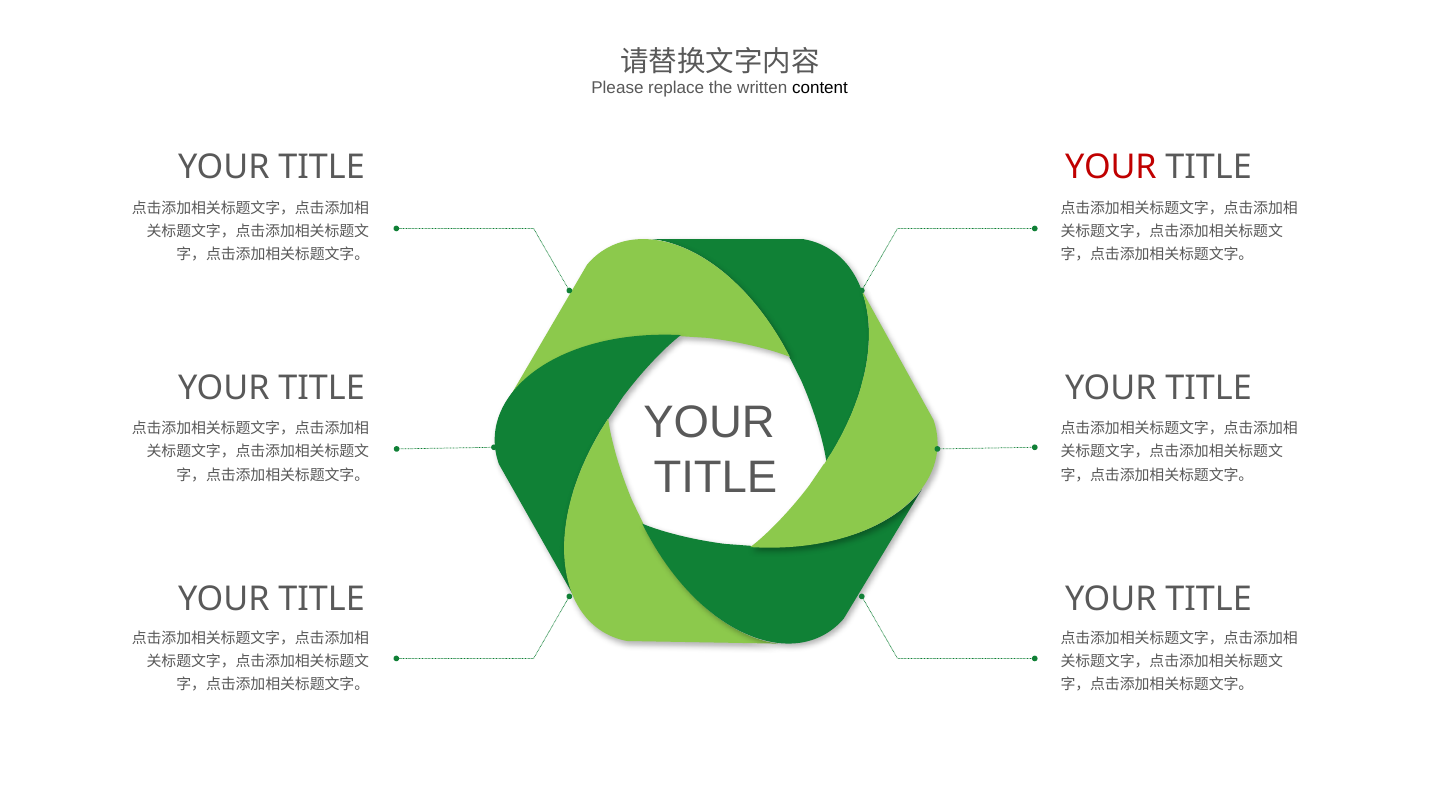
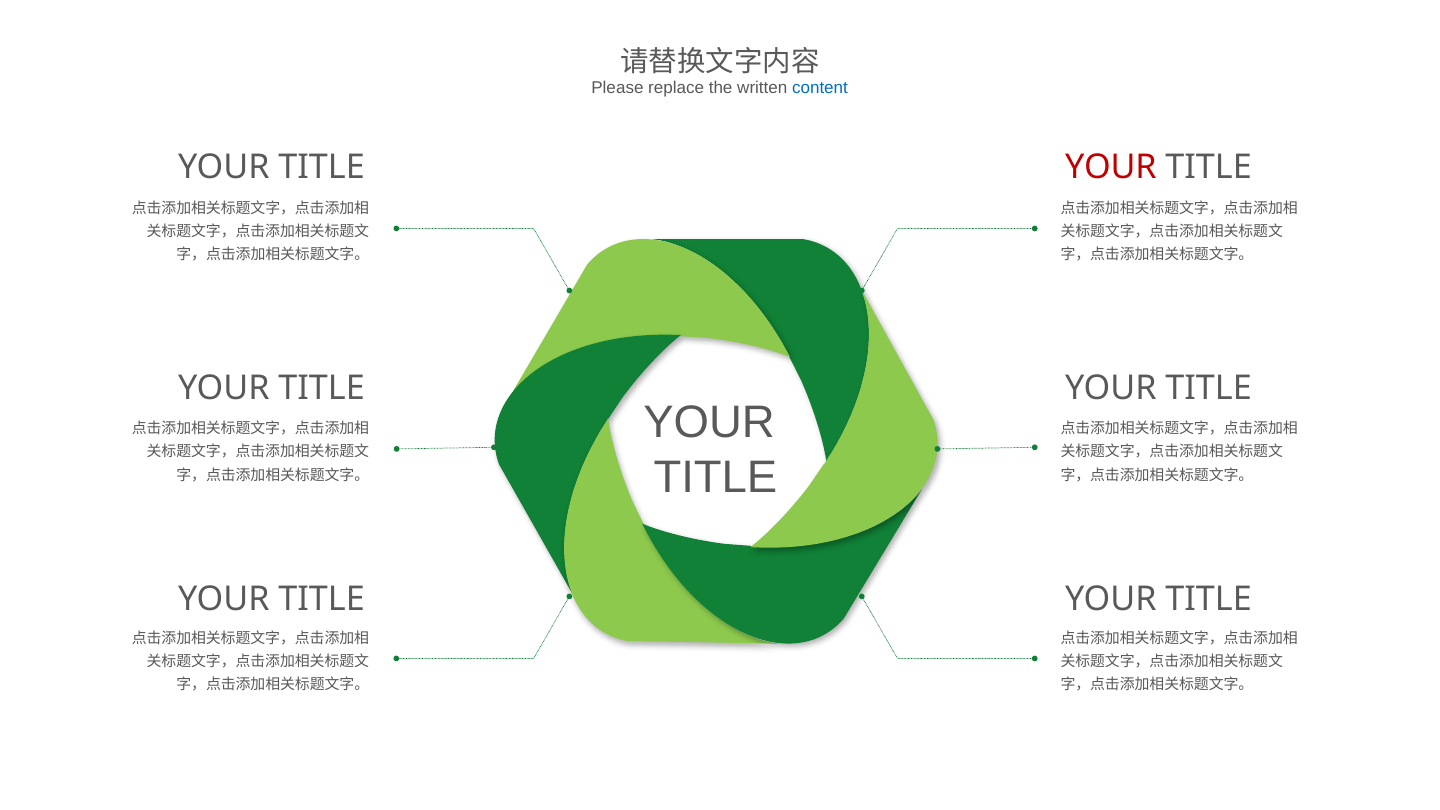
content colour: black -> blue
